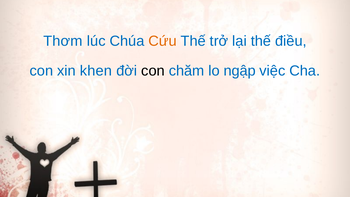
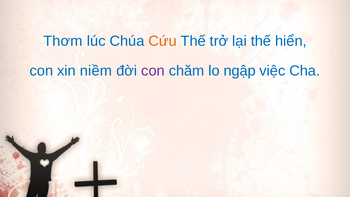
điều: điều -> hiển
khen: khen -> niềm
con at (153, 71) colour: black -> purple
